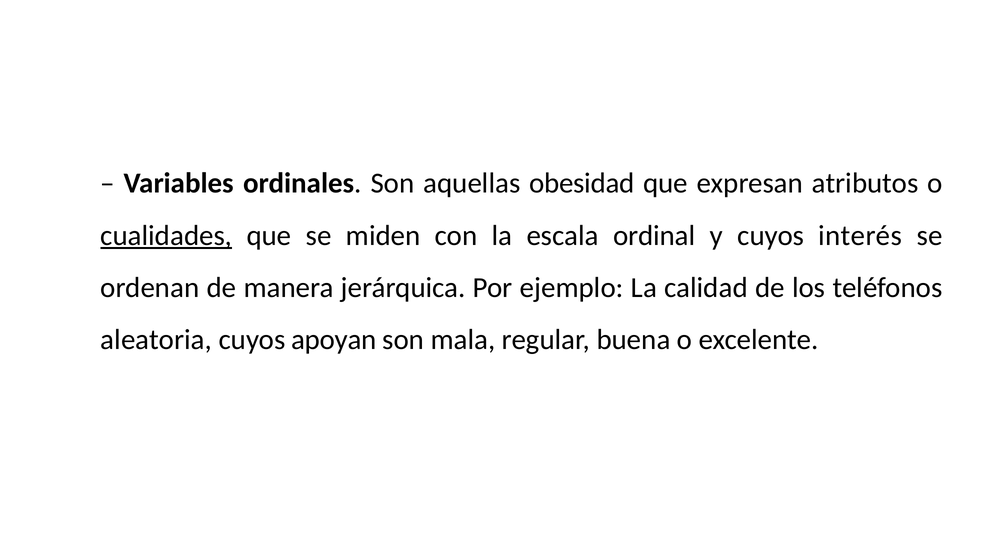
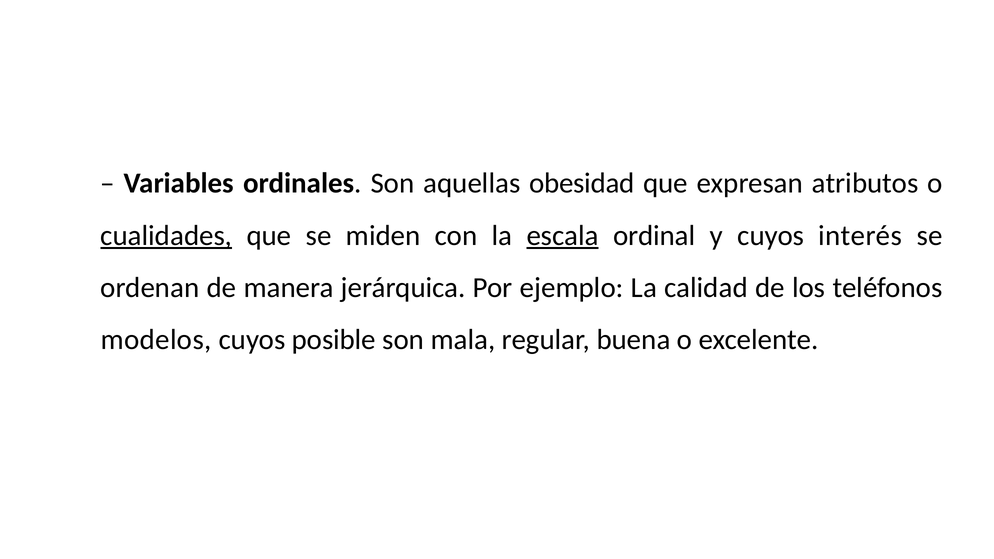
escala underline: none -> present
aleatoria: aleatoria -> modelos
apoyan: apoyan -> posible
